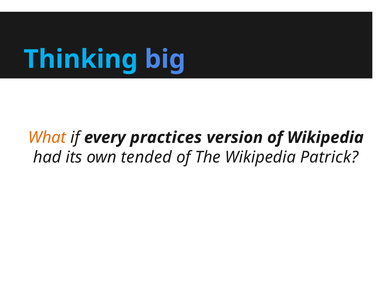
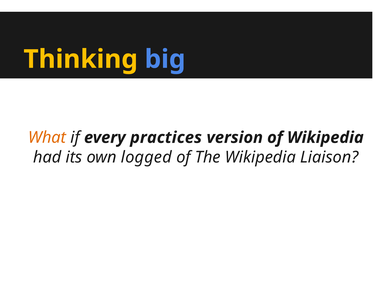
Thinking colour: light blue -> yellow
tended: tended -> logged
Patrick: Patrick -> Liaison
